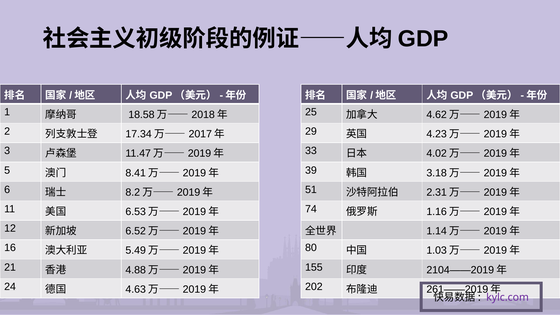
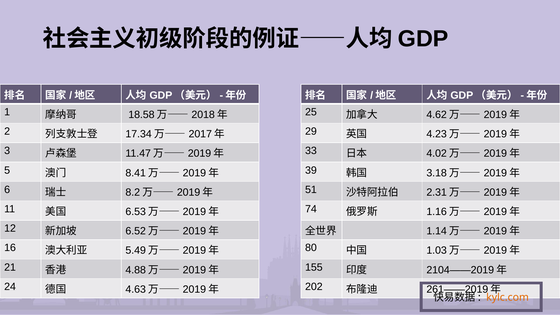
kylc.com colour: purple -> orange
